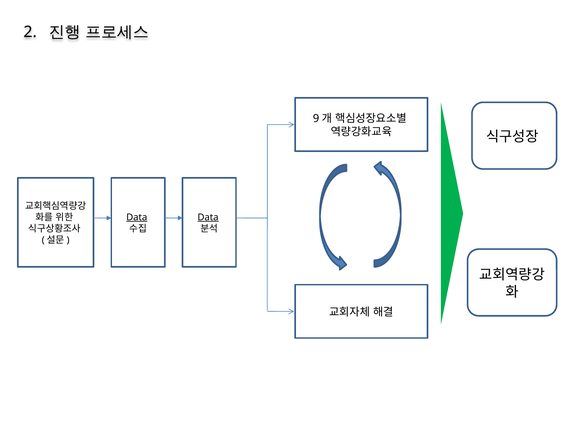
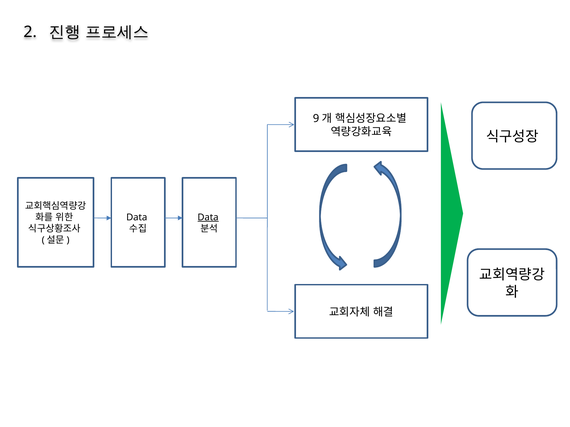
Data at (137, 218) underline: present -> none
